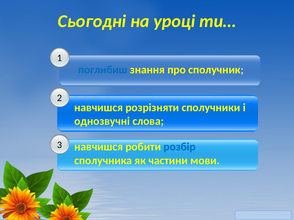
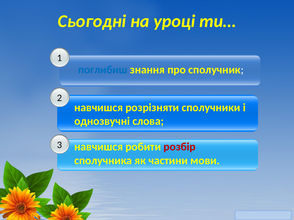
розбір colour: blue -> red
